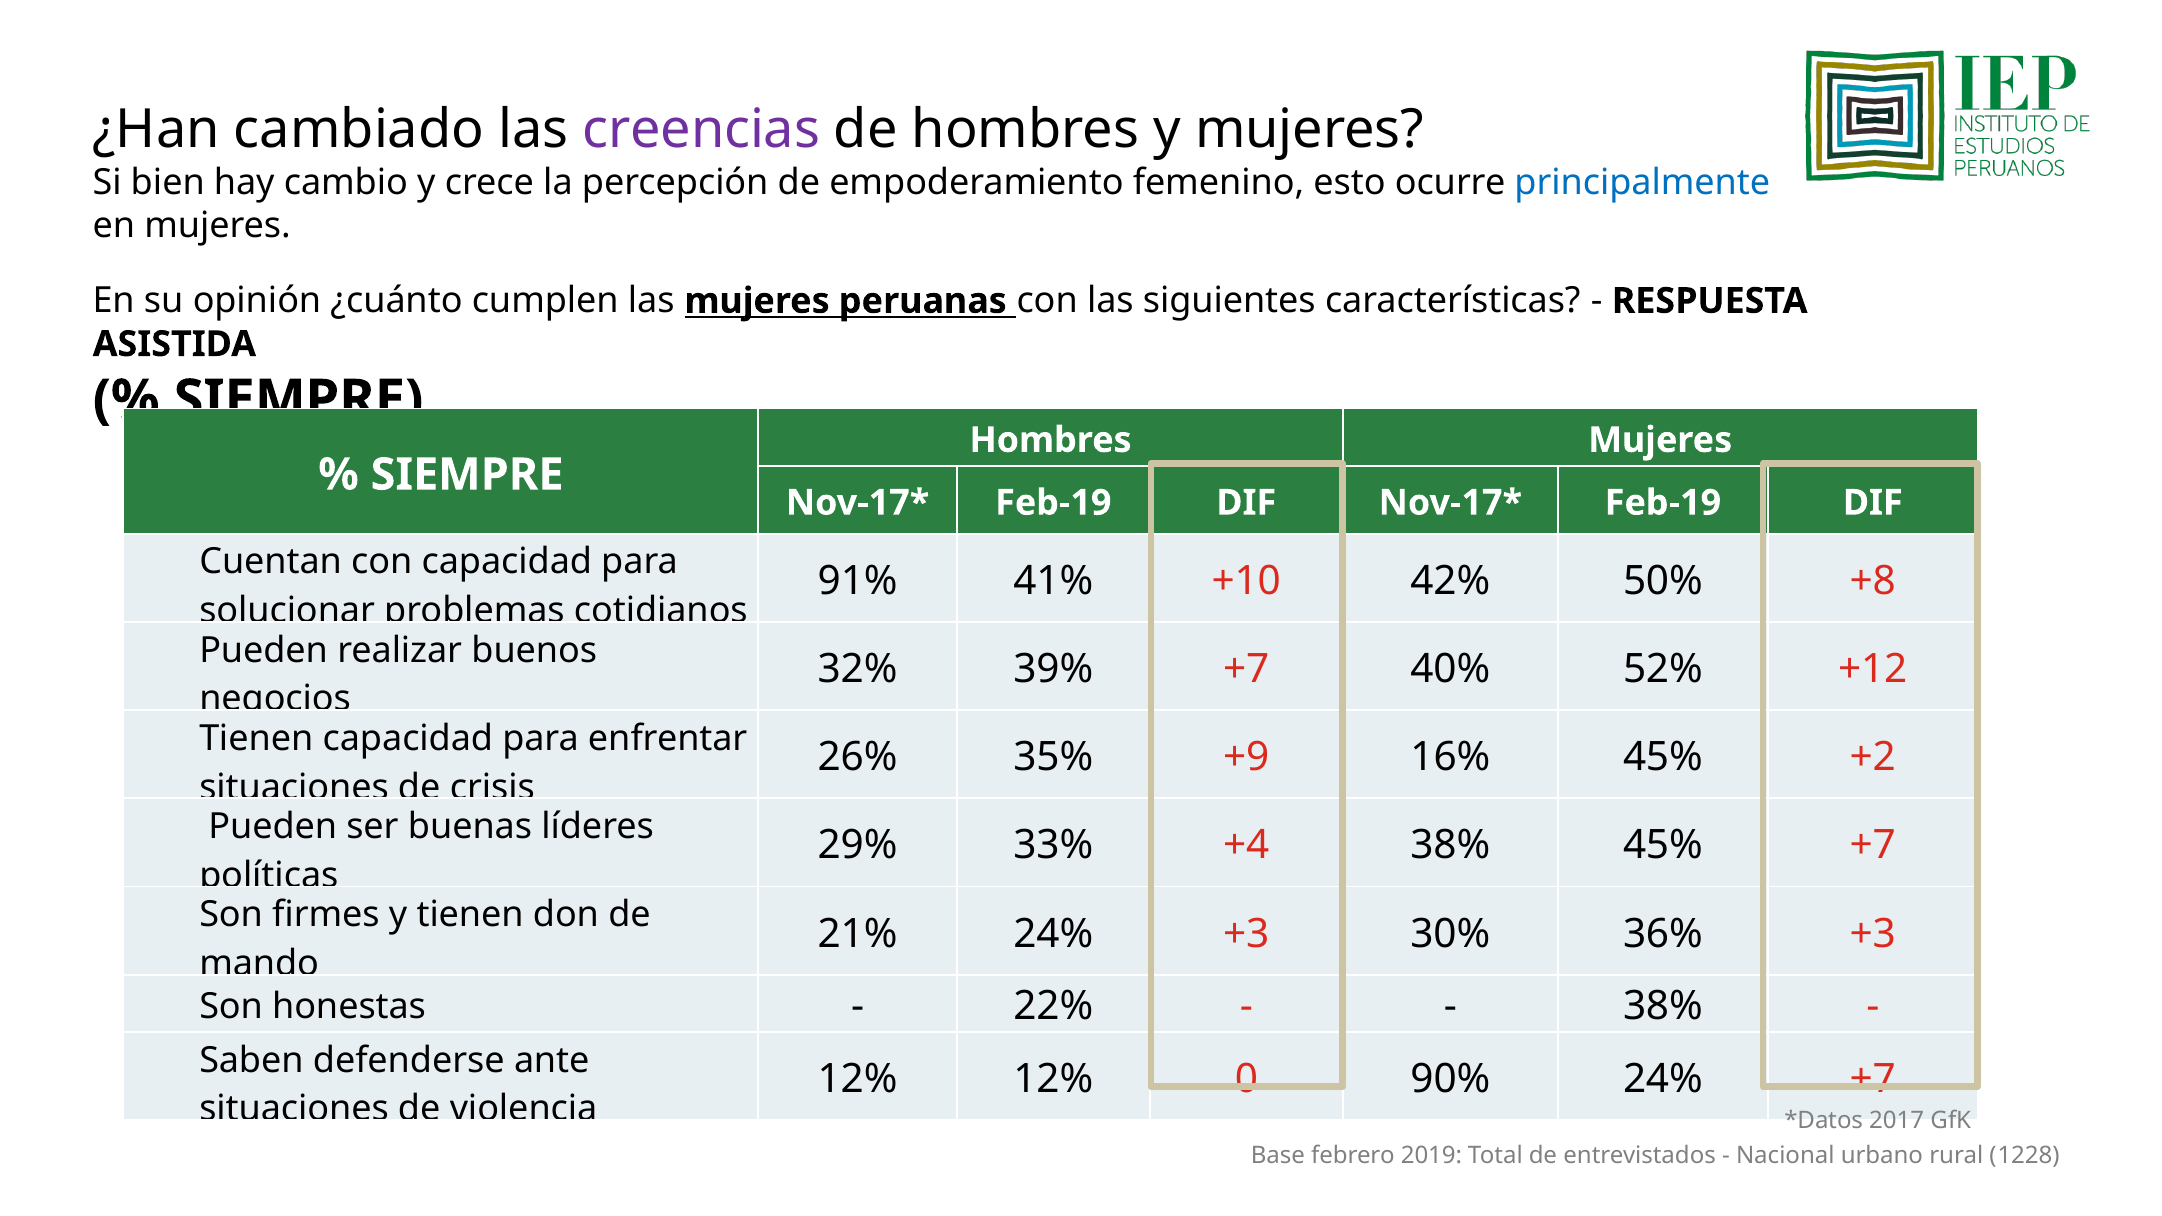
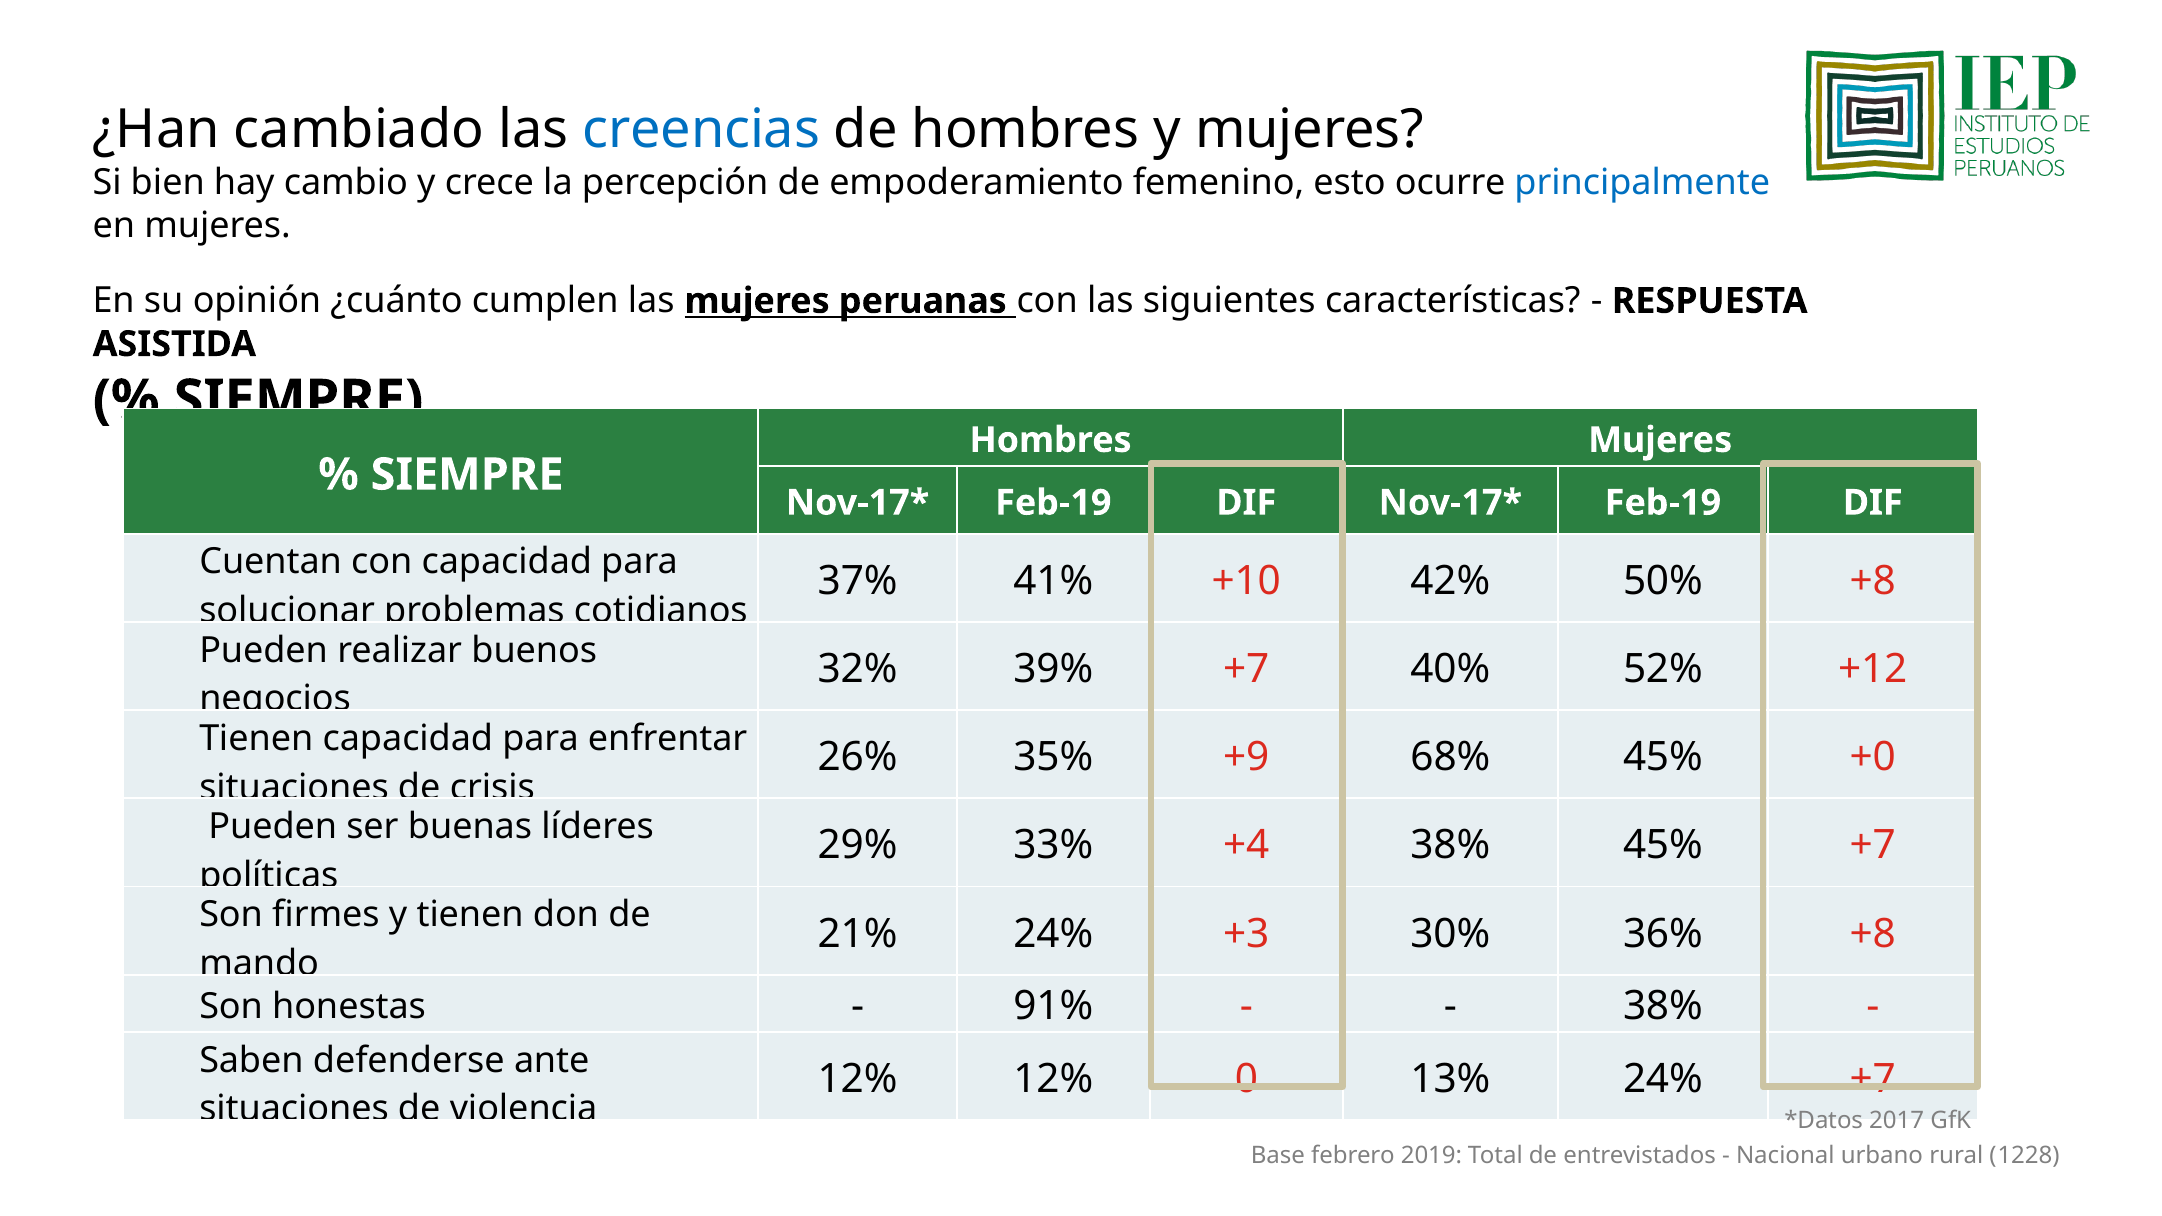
creencias colour: purple -> blue
91%: 91% -> 37%
16%: 16% -> 68%
+2: +2 -> +0
36% +3: +3 -> +8
22%: 22% -> 91%
90%: 90% -> 13%
